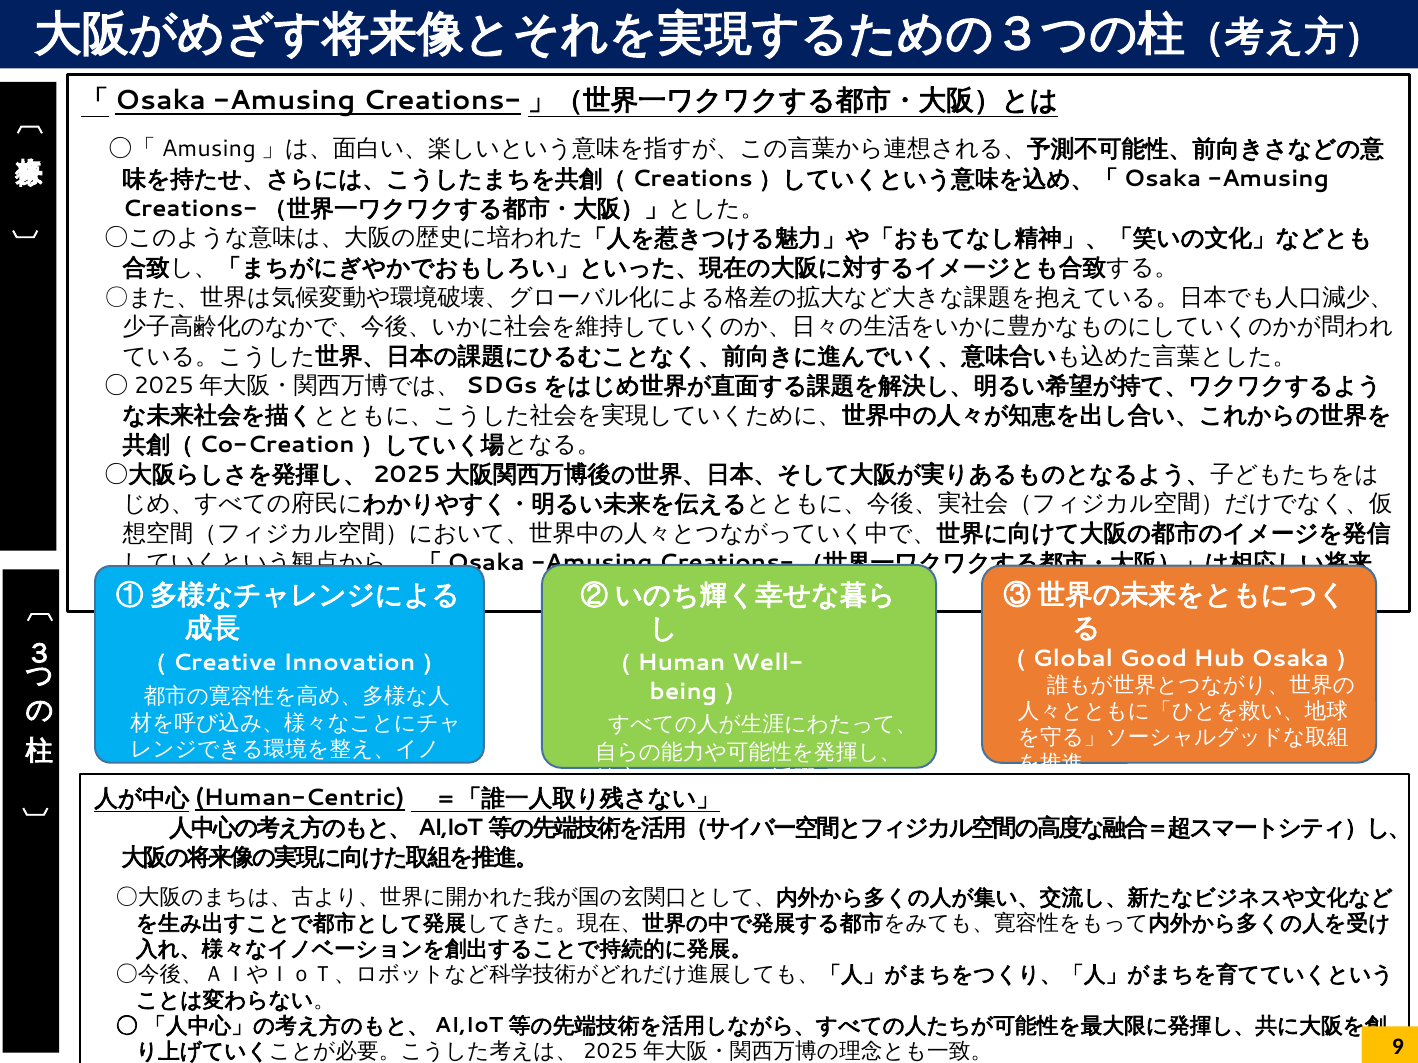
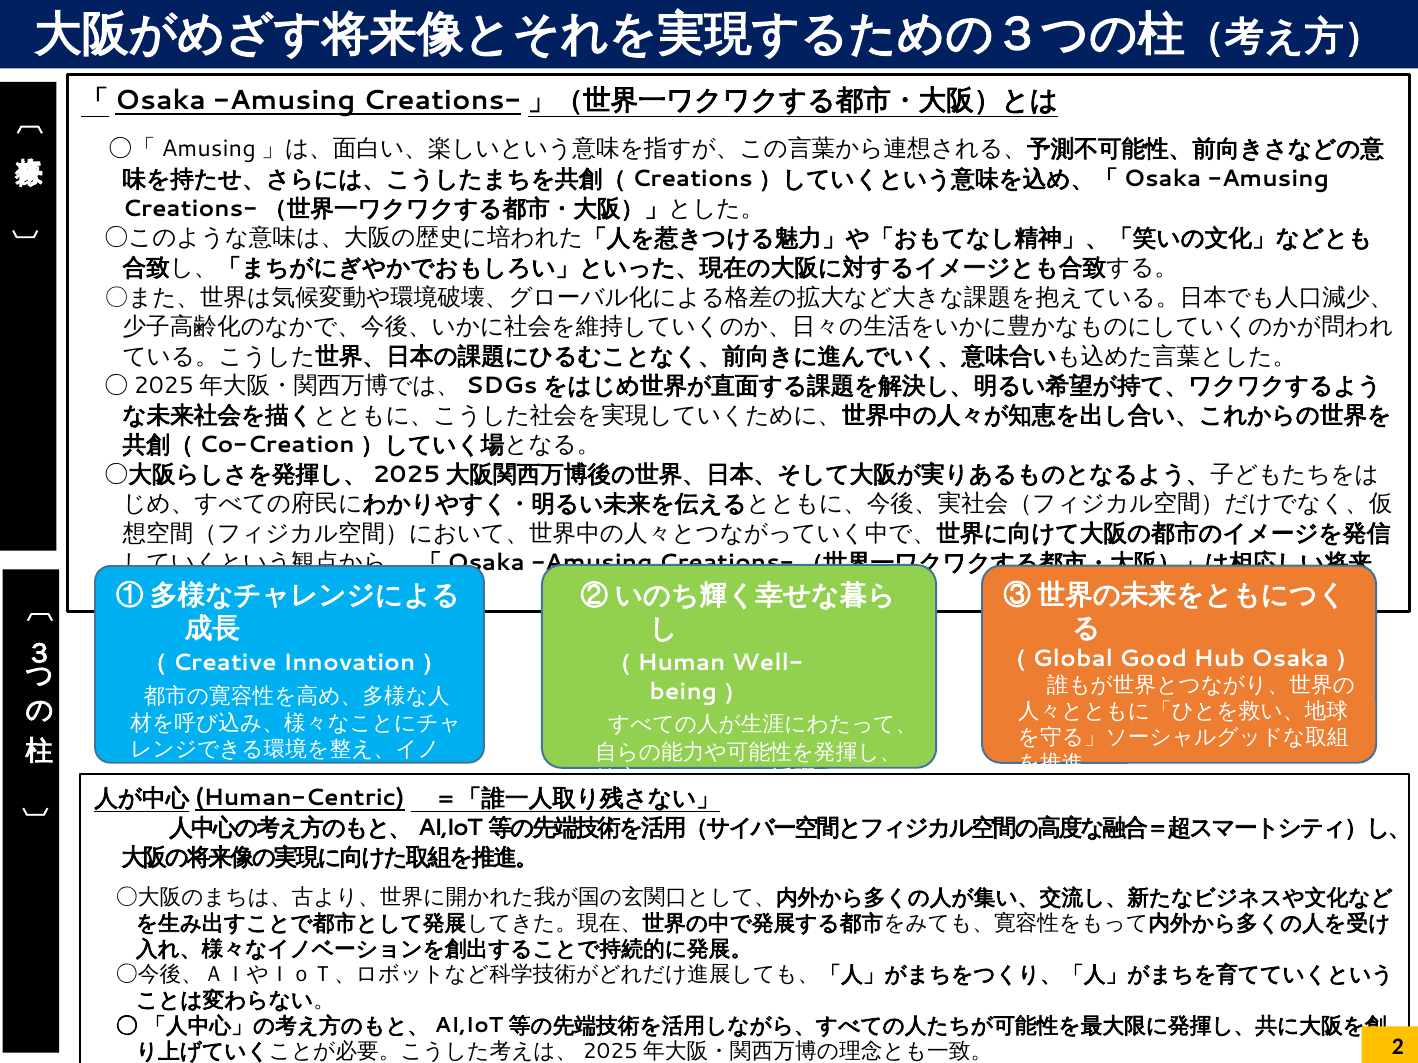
9: 9 -> 2
